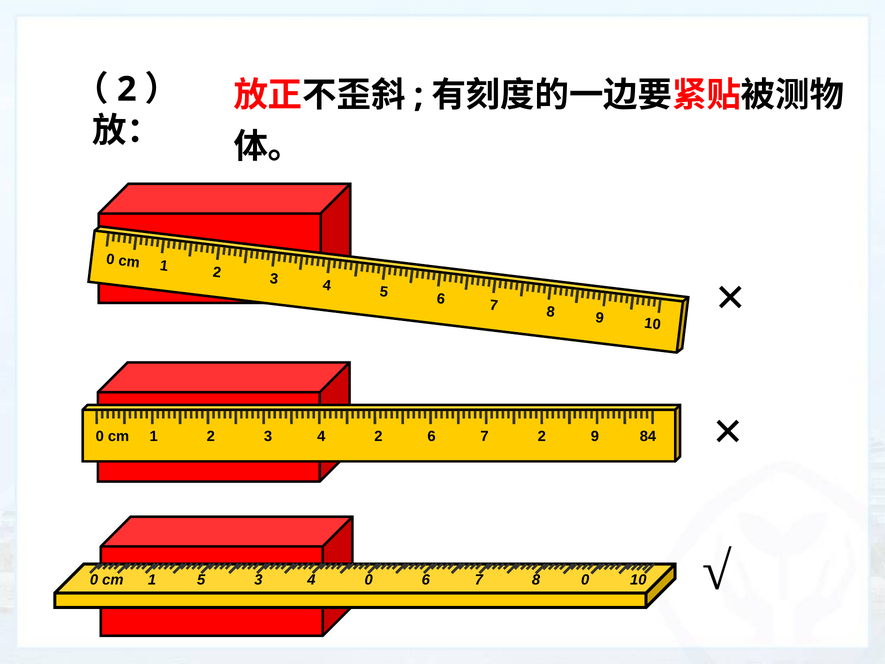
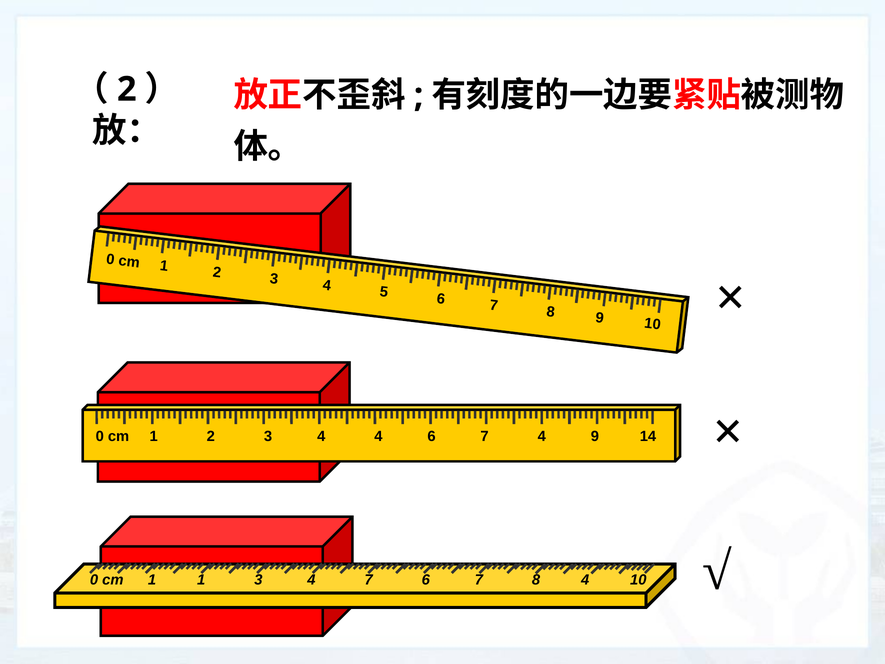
4 2: 2 -> 4
7 2: 2 -> 4
84: 84 -> 14
1 5: 5 -> 1
4 0: 0 -> 7
8 0: 0 -> 4
